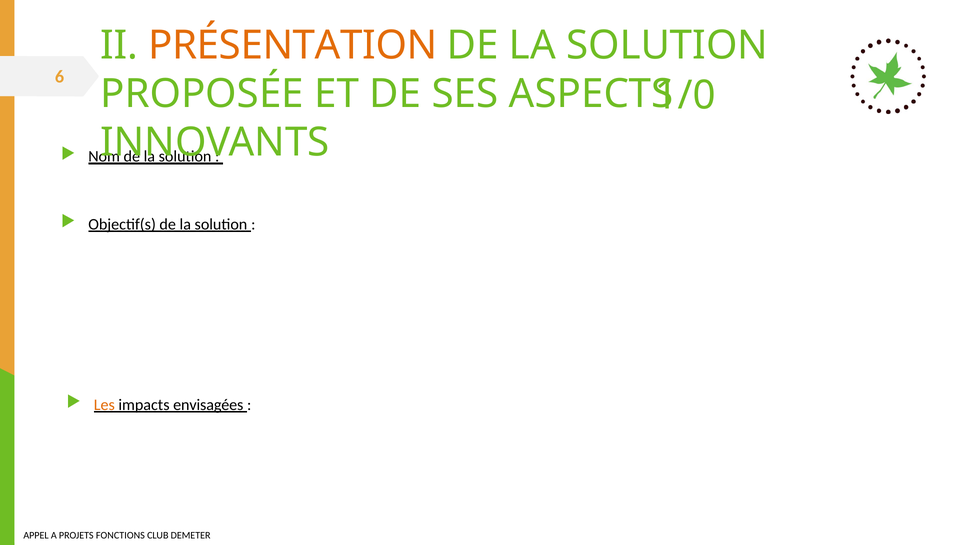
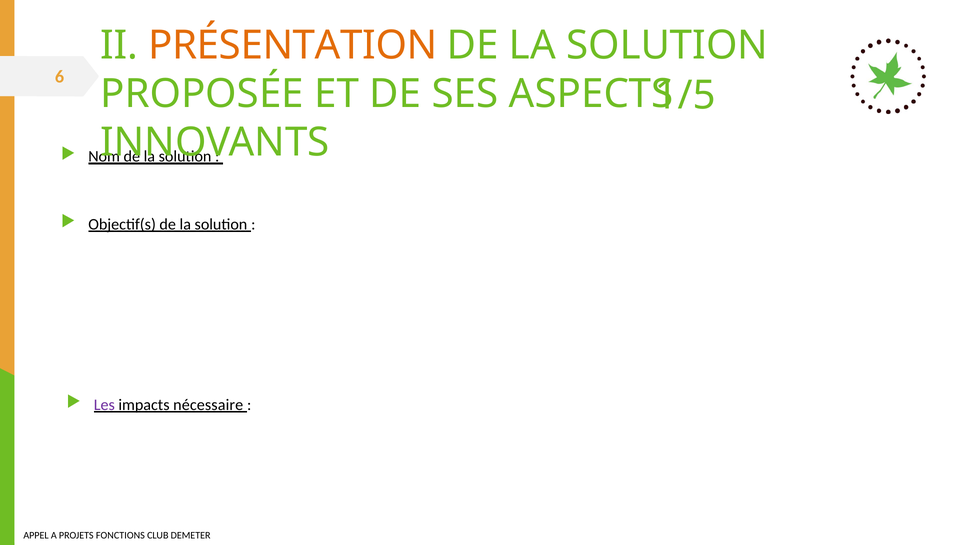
1/0: 1/0 -> 1/5
Les colour: orange -> purple
envisagées: envisagées -> nécessaire
